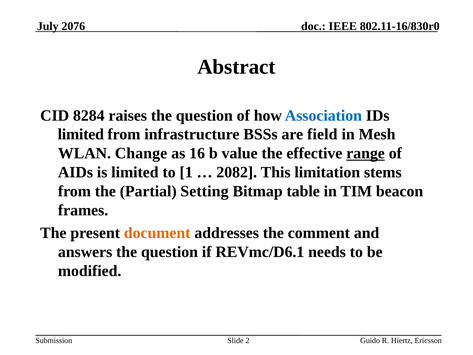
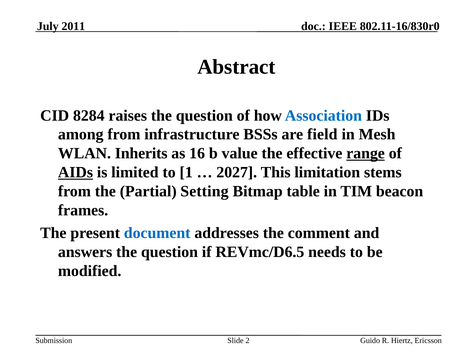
2076: 2076 -> 2011
limited at (81, 134): limited -> among
Change: Change -> Inherits
AIDs underline: none -> present
2082: 2082 -> 2027
document colour: orange -> blue
REVmc/D6.1: REVmc/D6.1 -> REVmc/D6.5
